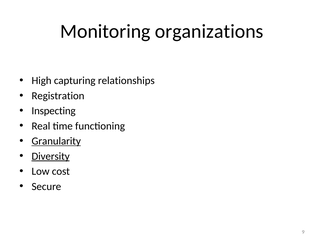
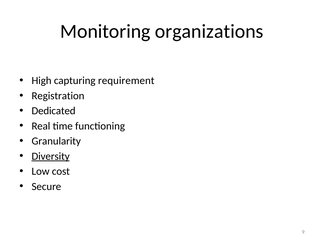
relationships: relationships -> requirement
Inspecting: Inspecting -> Dedicated
Granularity underline: present -> none
